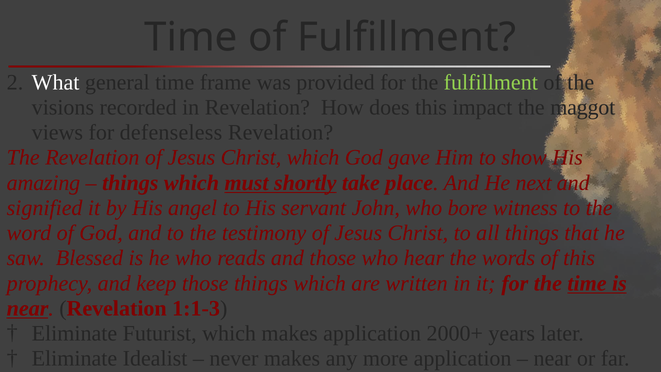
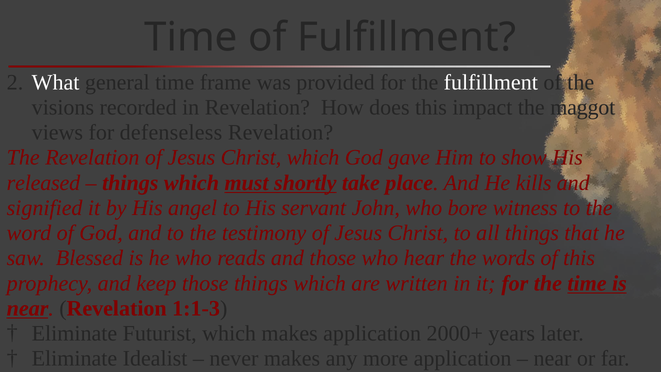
fulfillment at (491, 82) colour: light green -> white
amazing: amazing -> released
next: next -> kills
